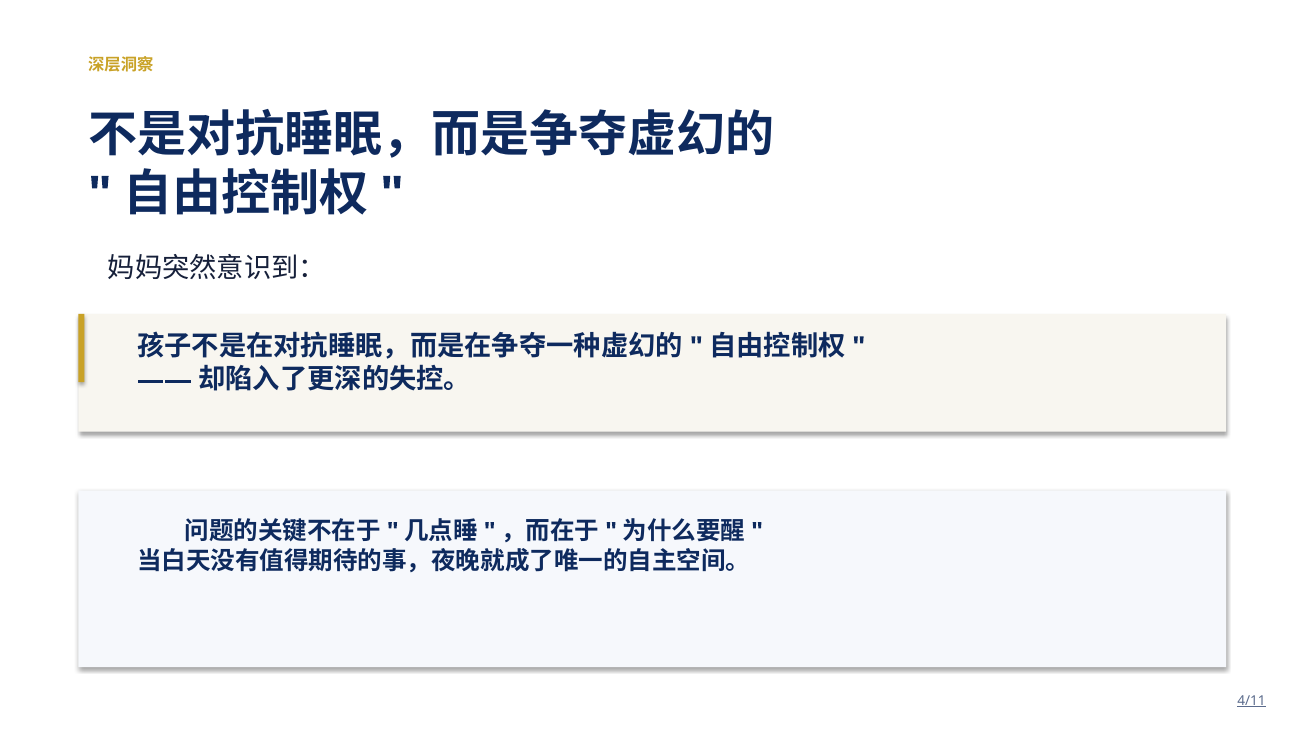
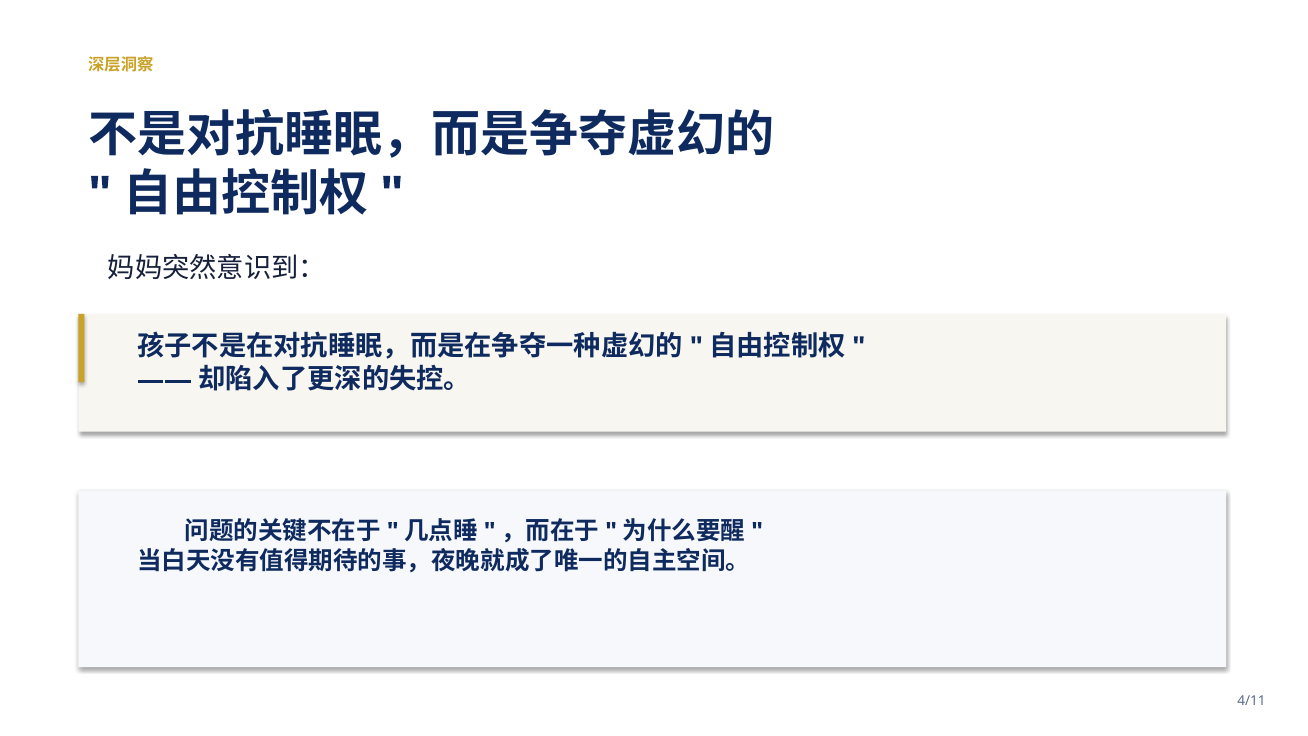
4/11 underline: present -> none
